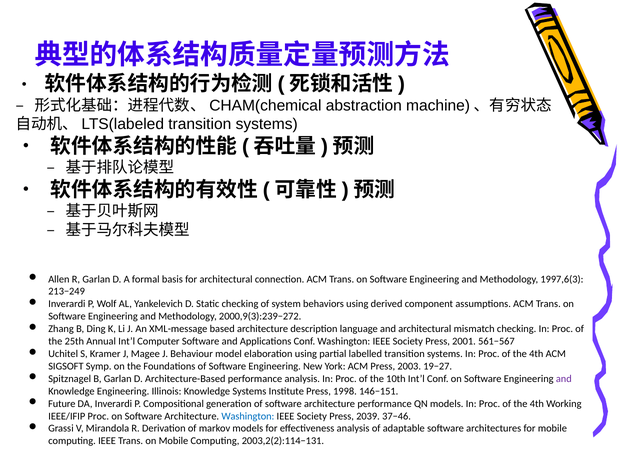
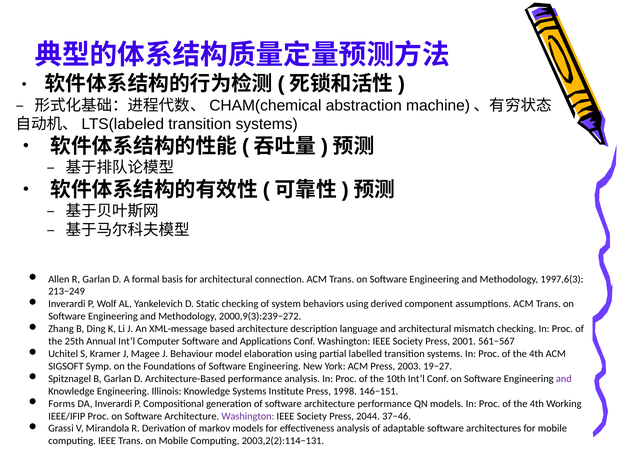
Future: Future -> Forms
Washington at (248, 416) colour: blue -> purple
2039: 2039 -> 2044
